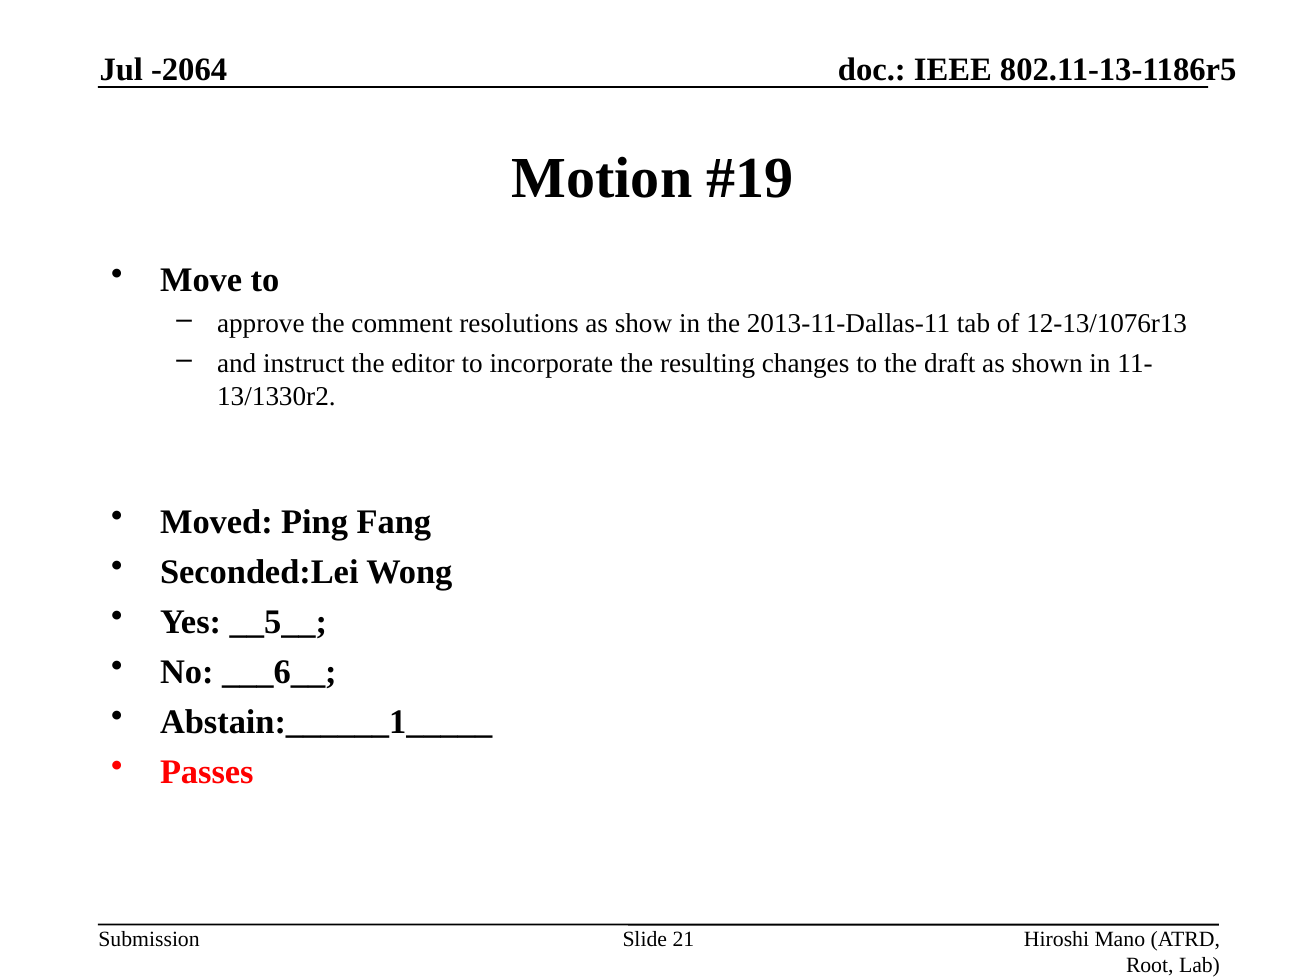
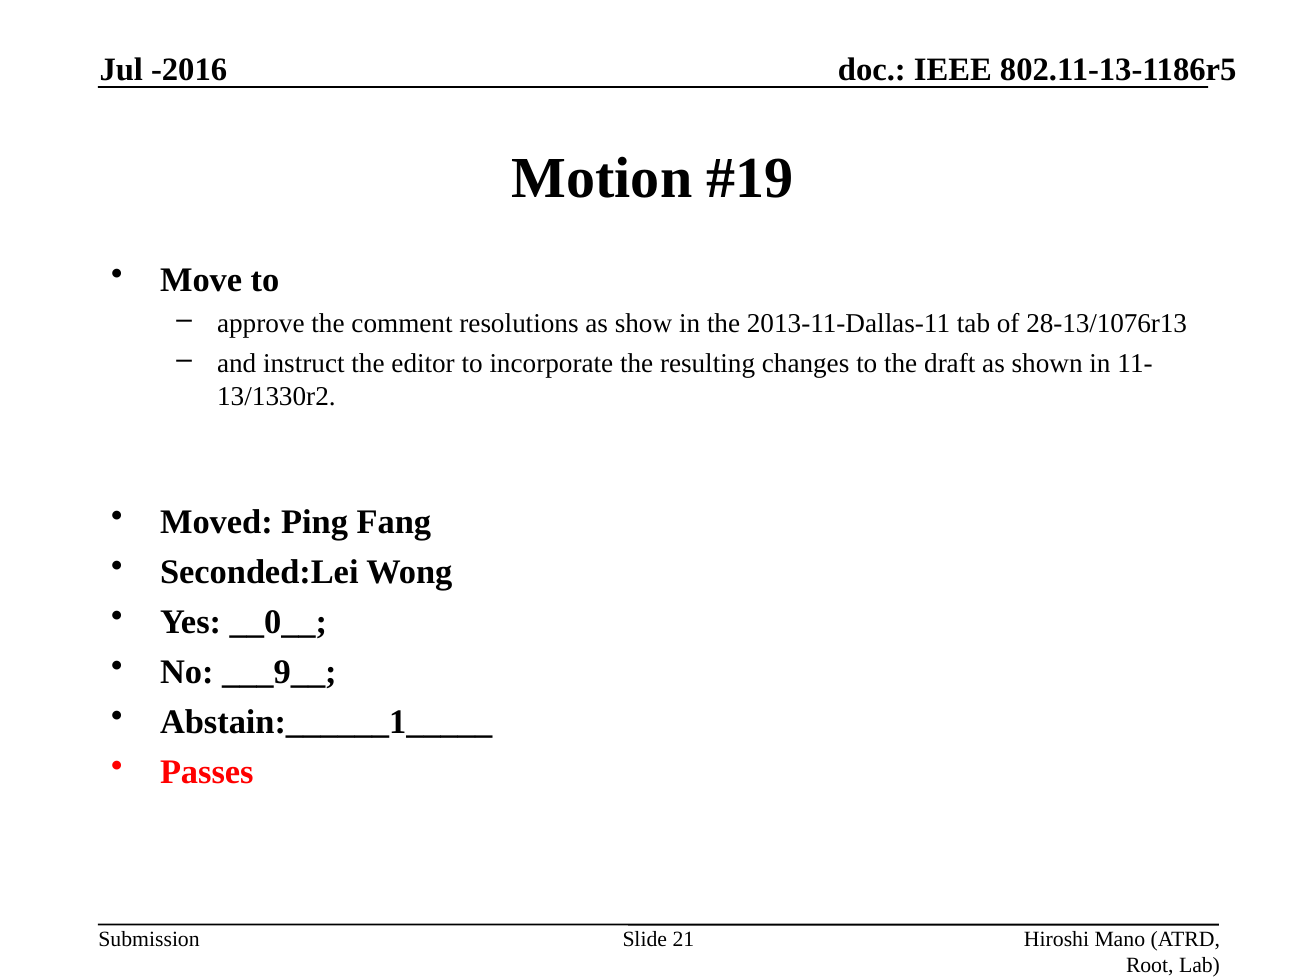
-2064: -2064 -> -2016
12-13/1076r13: 12-13/1076r13 -> 28-13/1076r13
__5__: __5__ -> __0__
___6__: ___6__ -> ___9__
